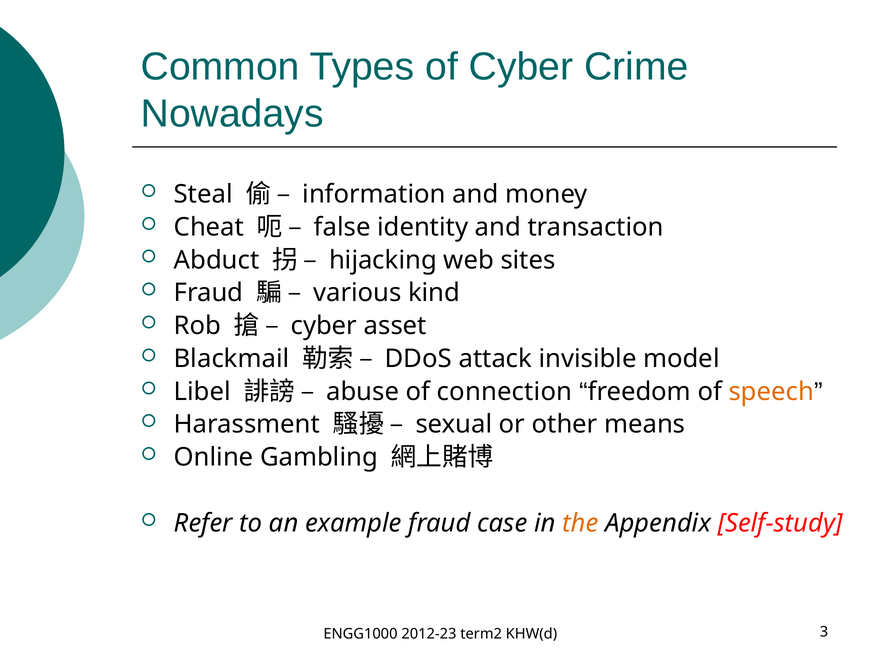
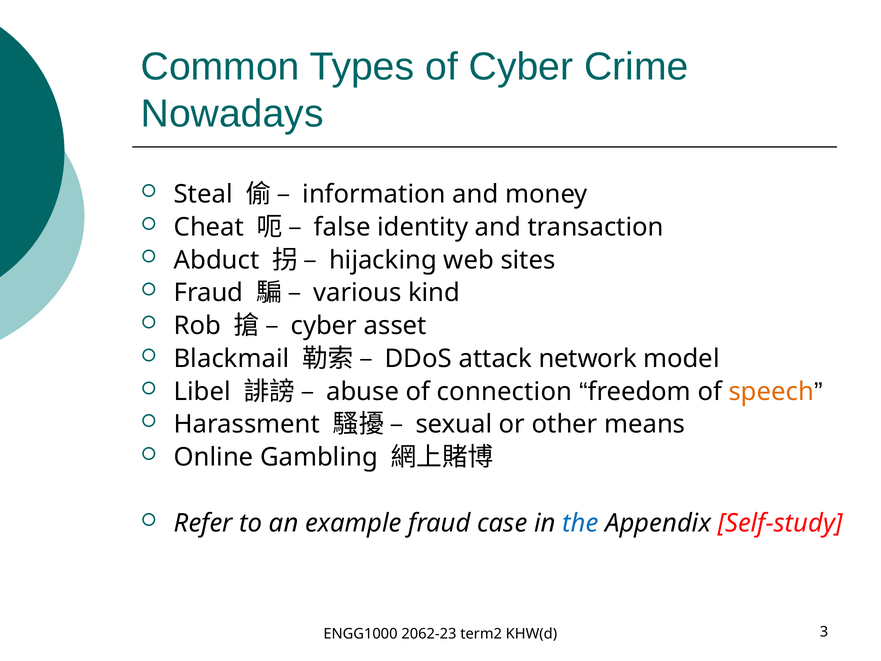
invisible: invisible -> network
the colour: orange -> blue
2012-23: 2012-23 -> 2062-23
